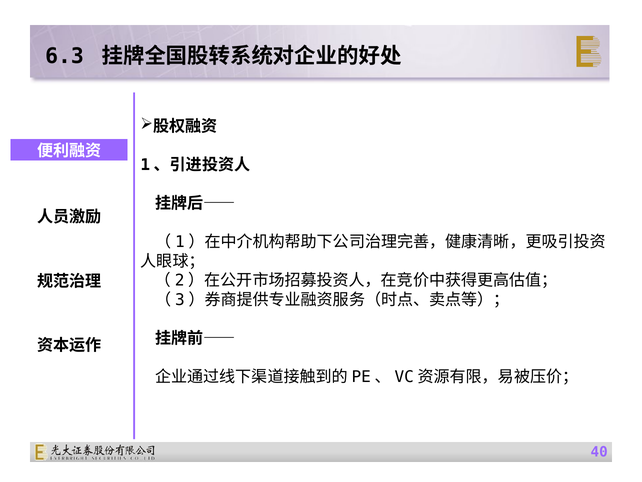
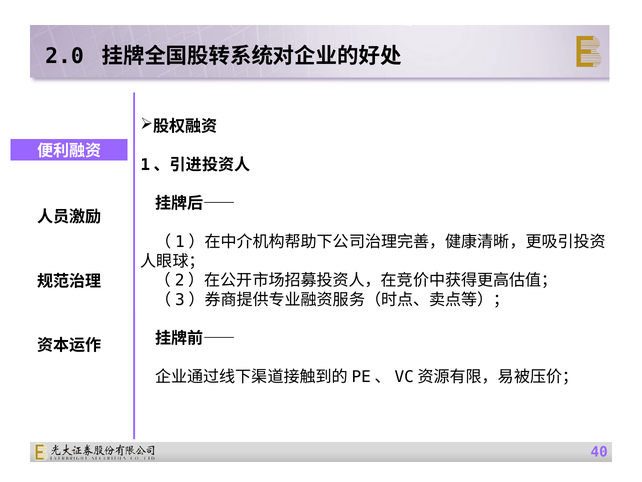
6.3: 6.3 -> 2.0
